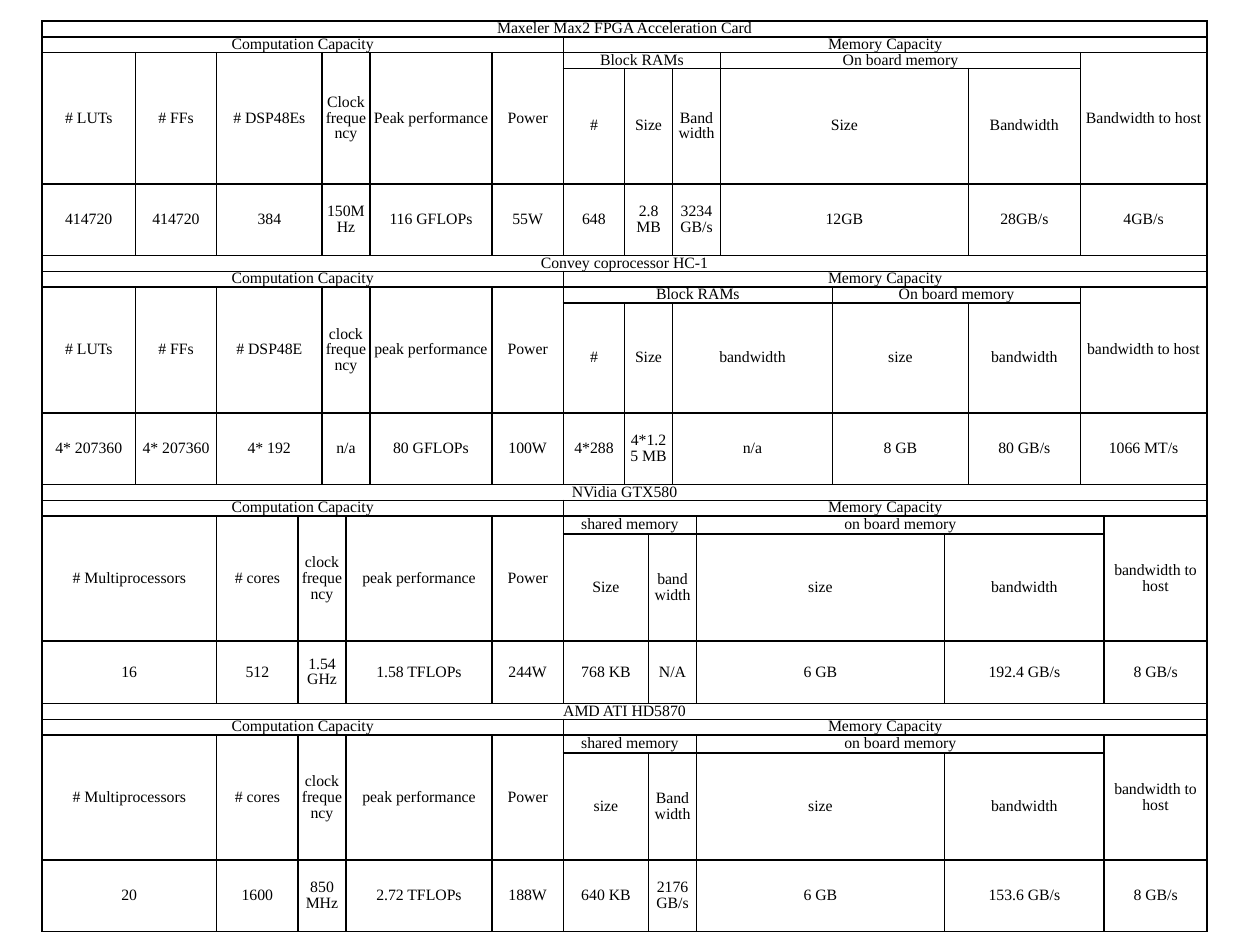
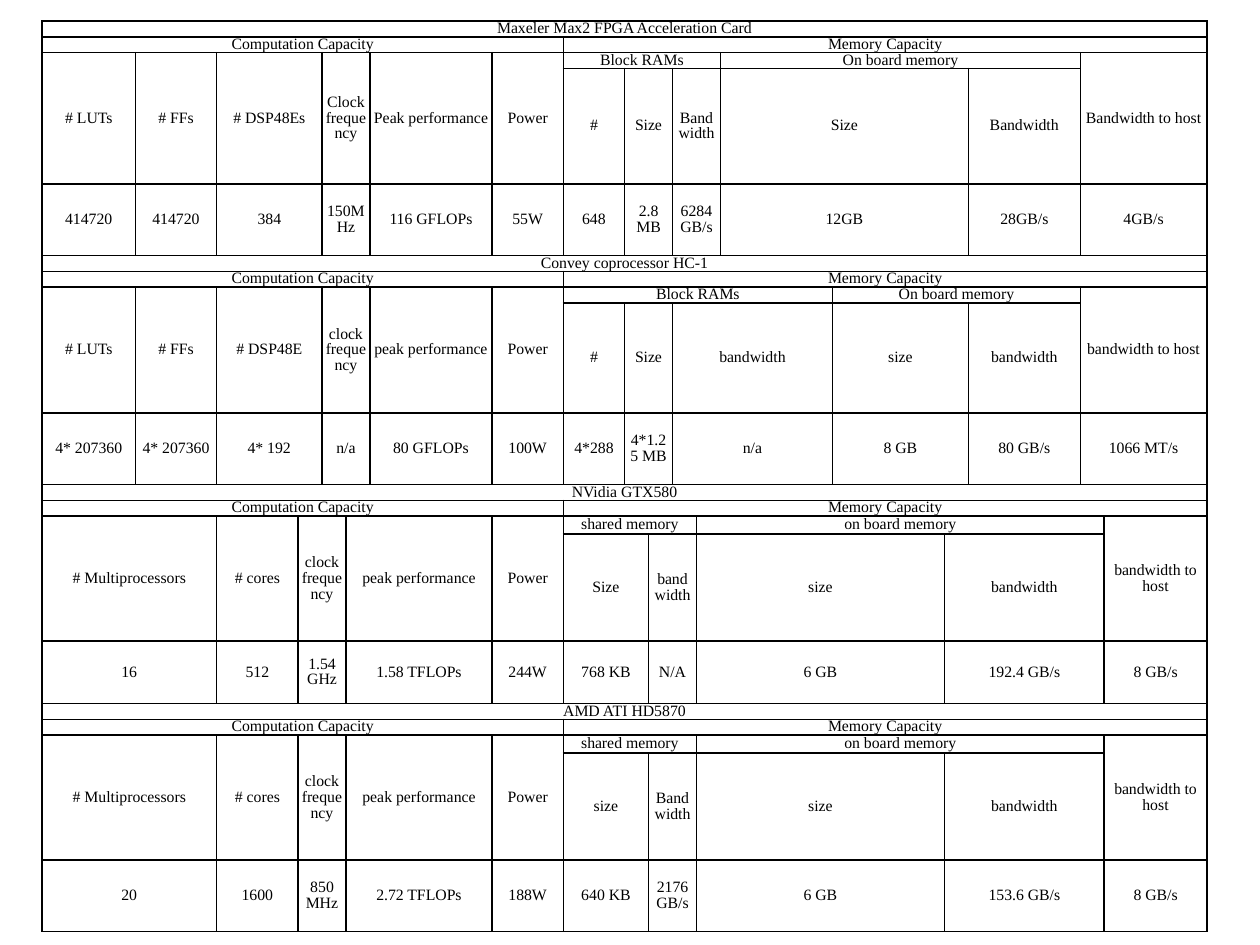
3234: 3234 -> 6284
